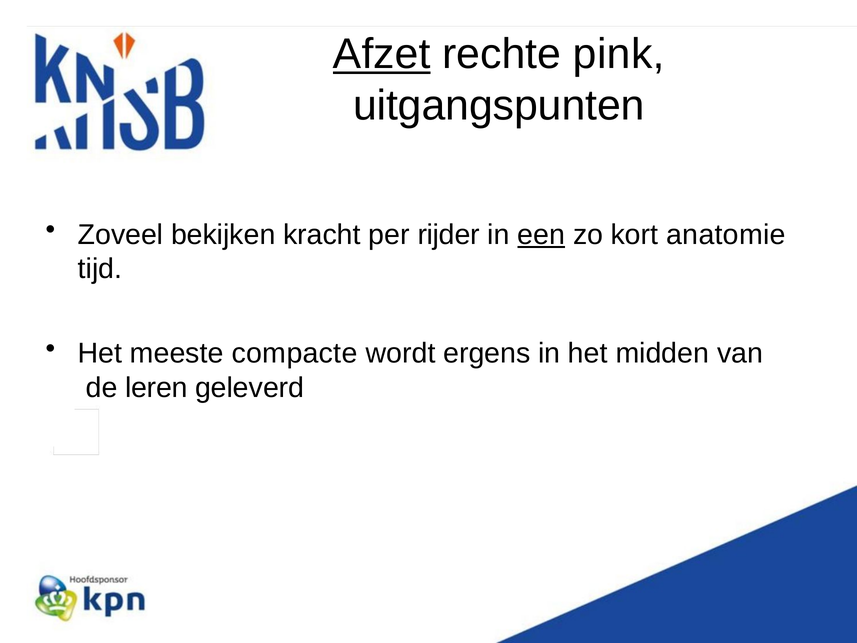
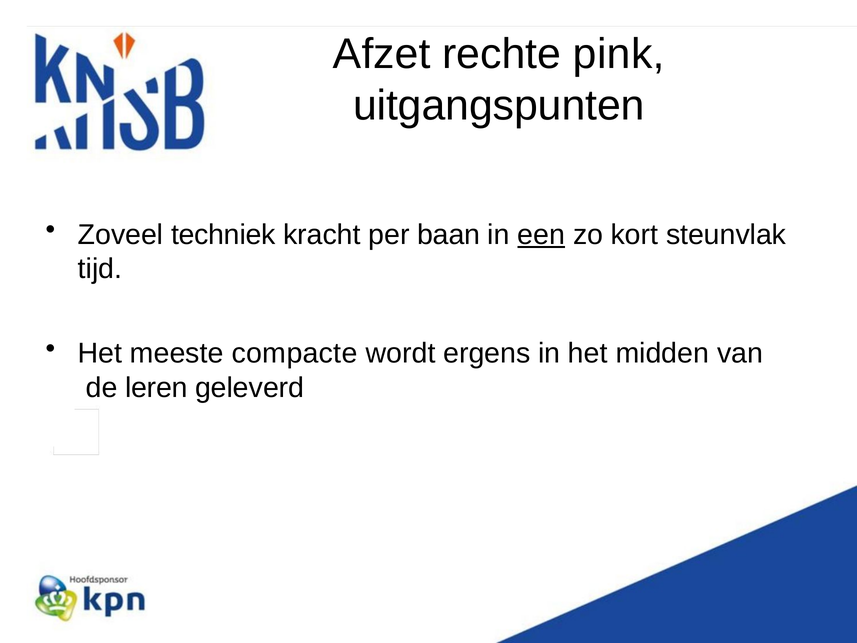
Afzet underline: present -> none
bekijken: bekijken -> techniek
rijder: rijder -> baan
anatomie: anatomie -> steunvlak
